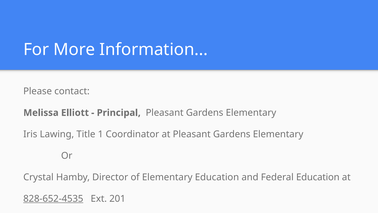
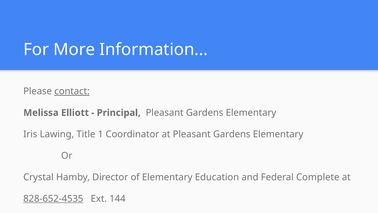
contact underline: none -> present
Federal Education: Education -> Complete
201: 201 -> 144
